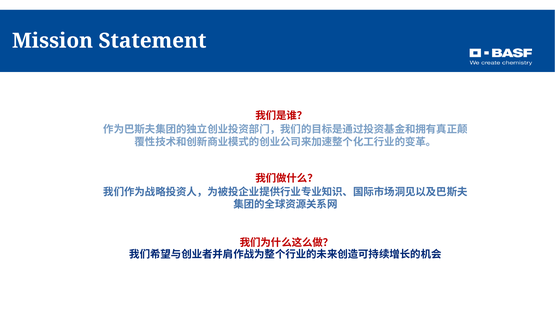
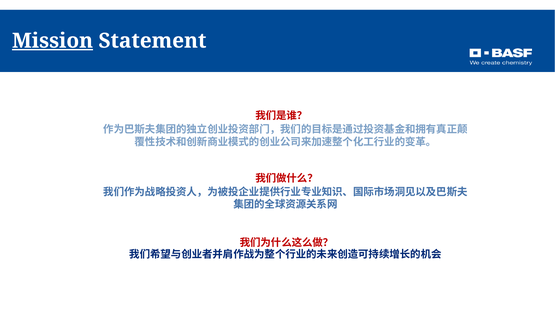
Mission underline: none -> present
